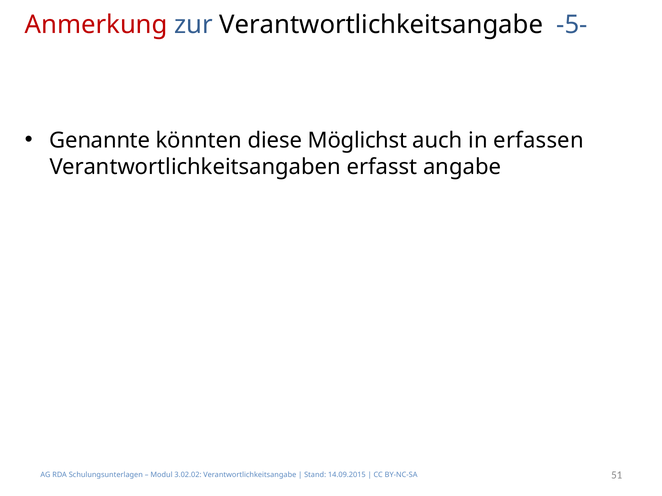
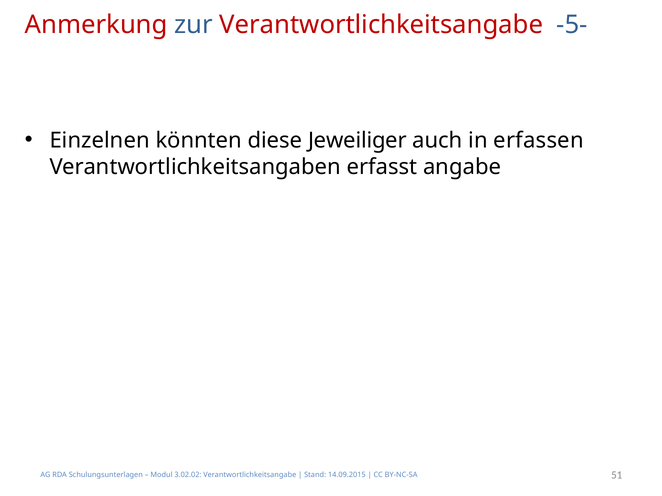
Verantwortlichkeitsangabe at (381, 25) colour: black -> red
Genannte: Genannte -> Einzelnen
Möglichst: Möglichst -> Jeweiliger
